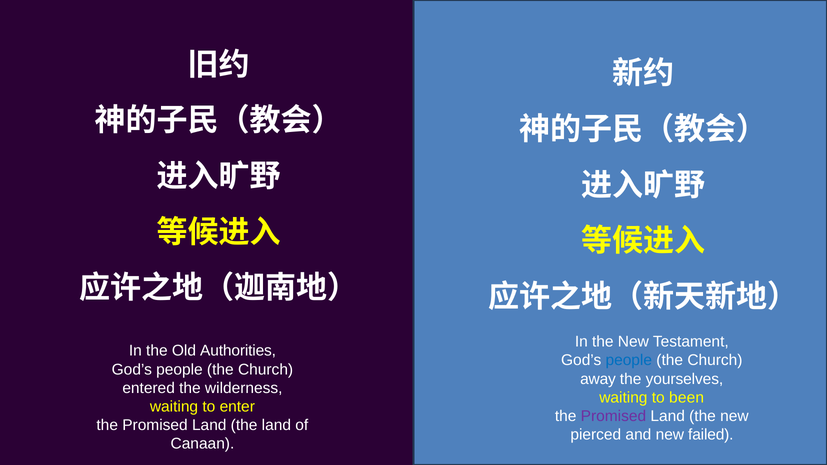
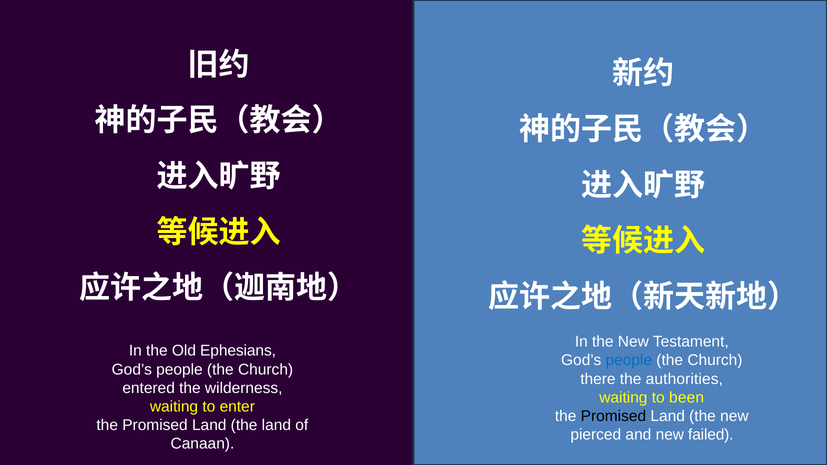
Authorities: Authorities -> Ephesians
away: away -> there
yourselves: yourselves -> authorities
Promised at (613, 416) colour: purple -> black
